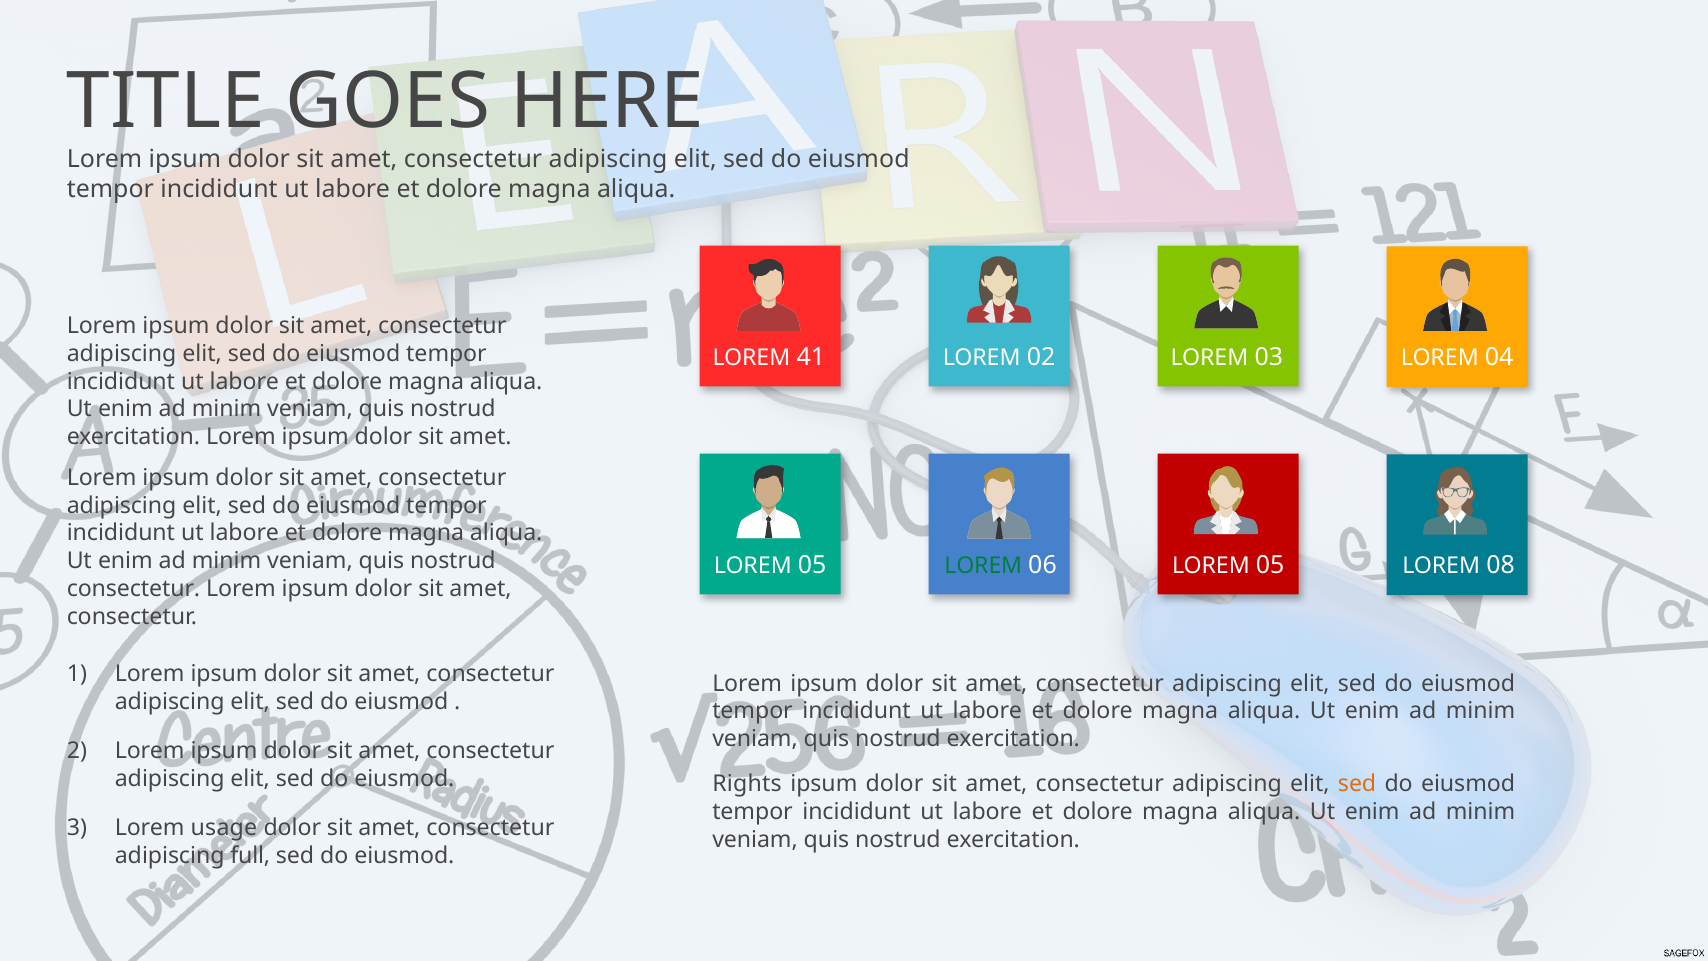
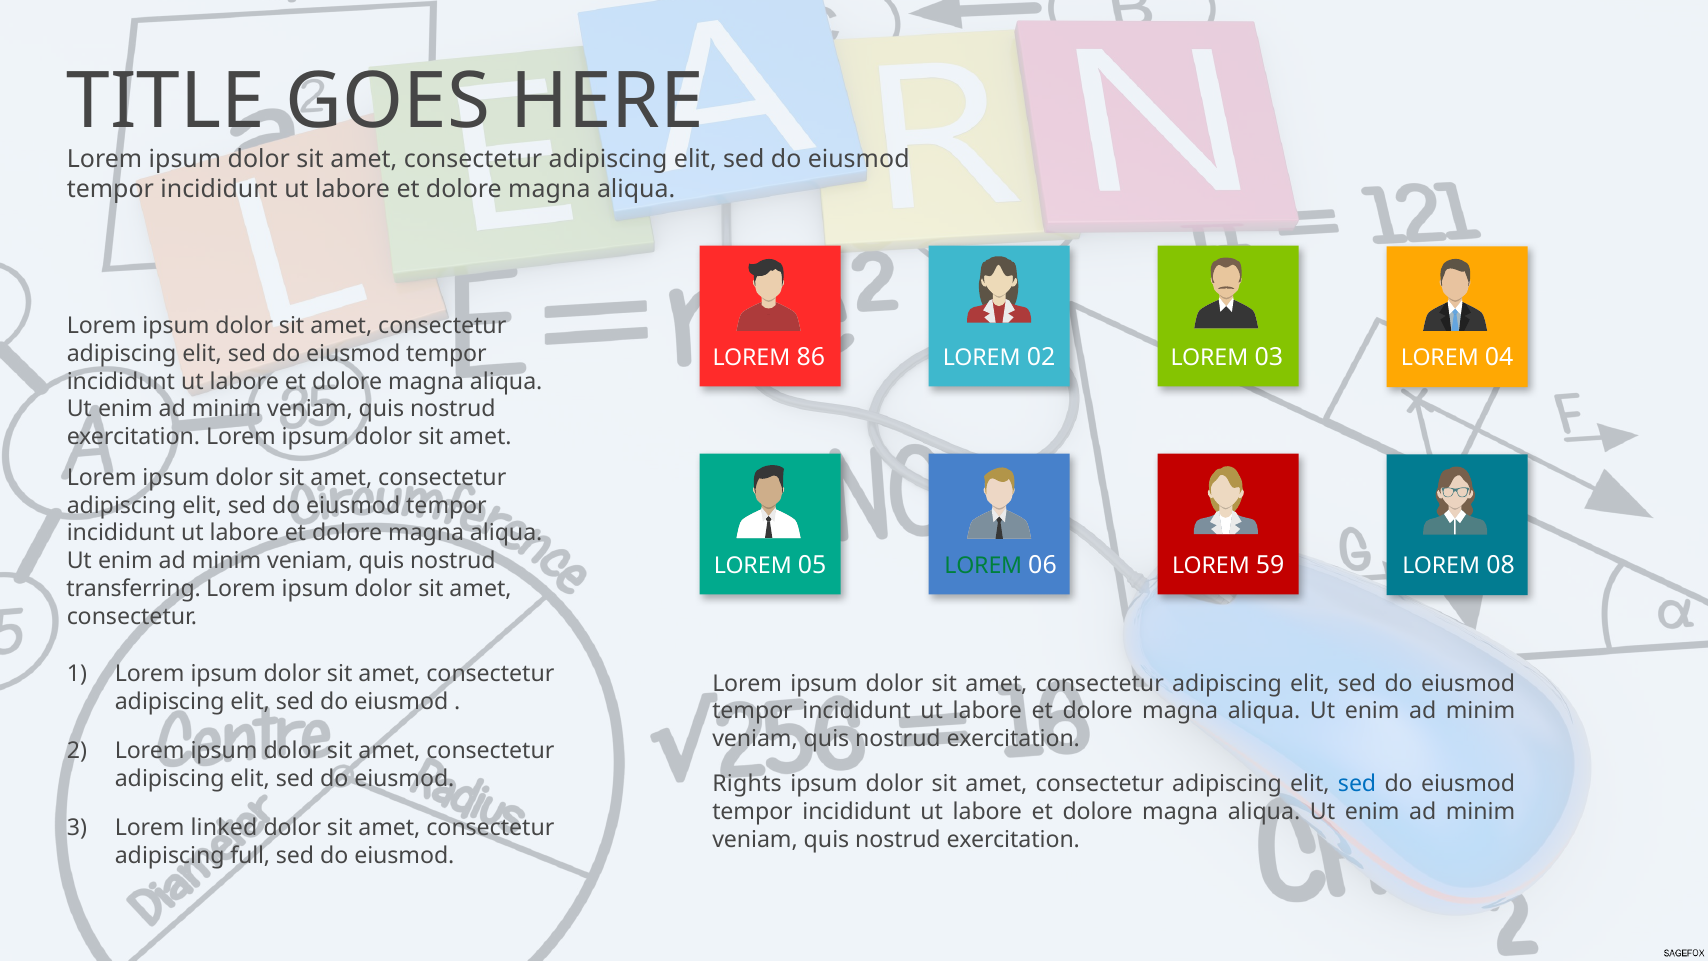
41: 41 -> 86
06 LOREM 05: 05 -> 59
consectetur at (134, 589): consectetur -> transferring
sed at (1357, 784) colour: orange -> blue
usage: usage -> linked
